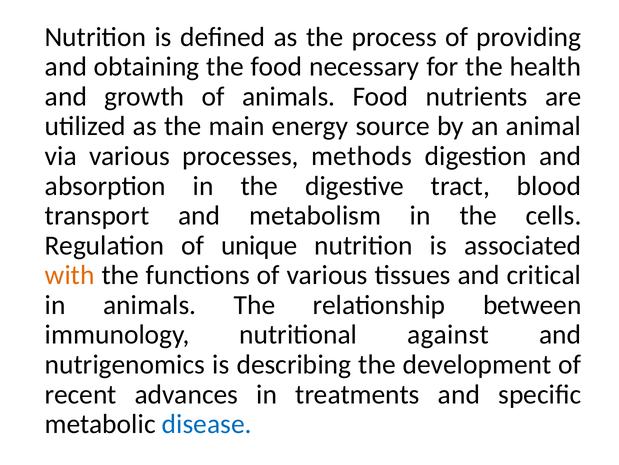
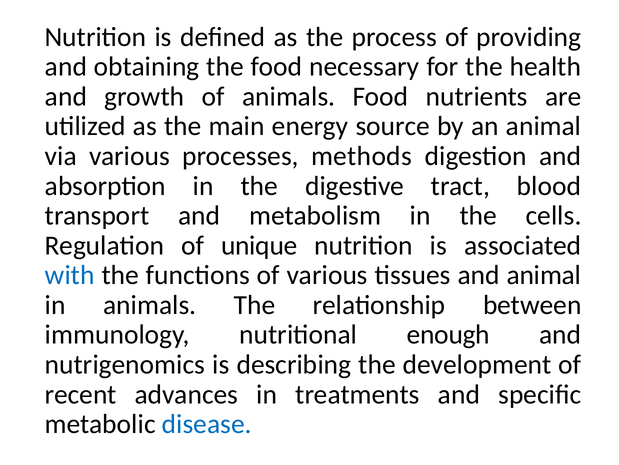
with colour: orange -> blue
and critical: critical -> animal
against: against -> enough
